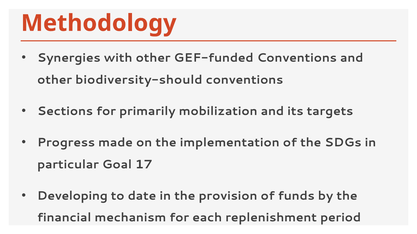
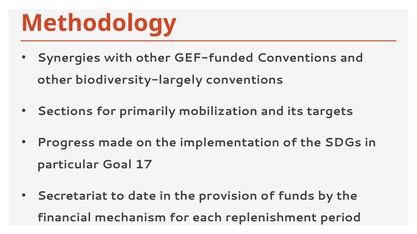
biodiversity-should: biodiversity-should -> biodiversity-largely
Developing: Developing -> Secretariat
